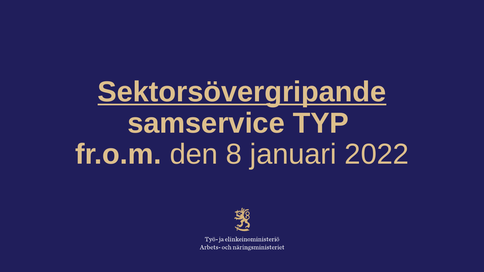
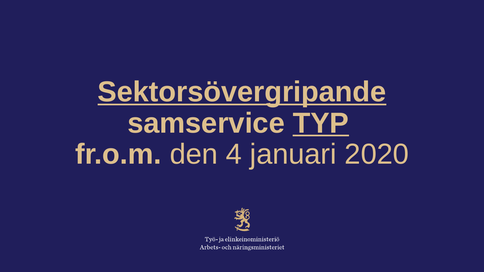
TYP underline: none -> present
8: 8 -> 4
2022: 2022 -> 2020
